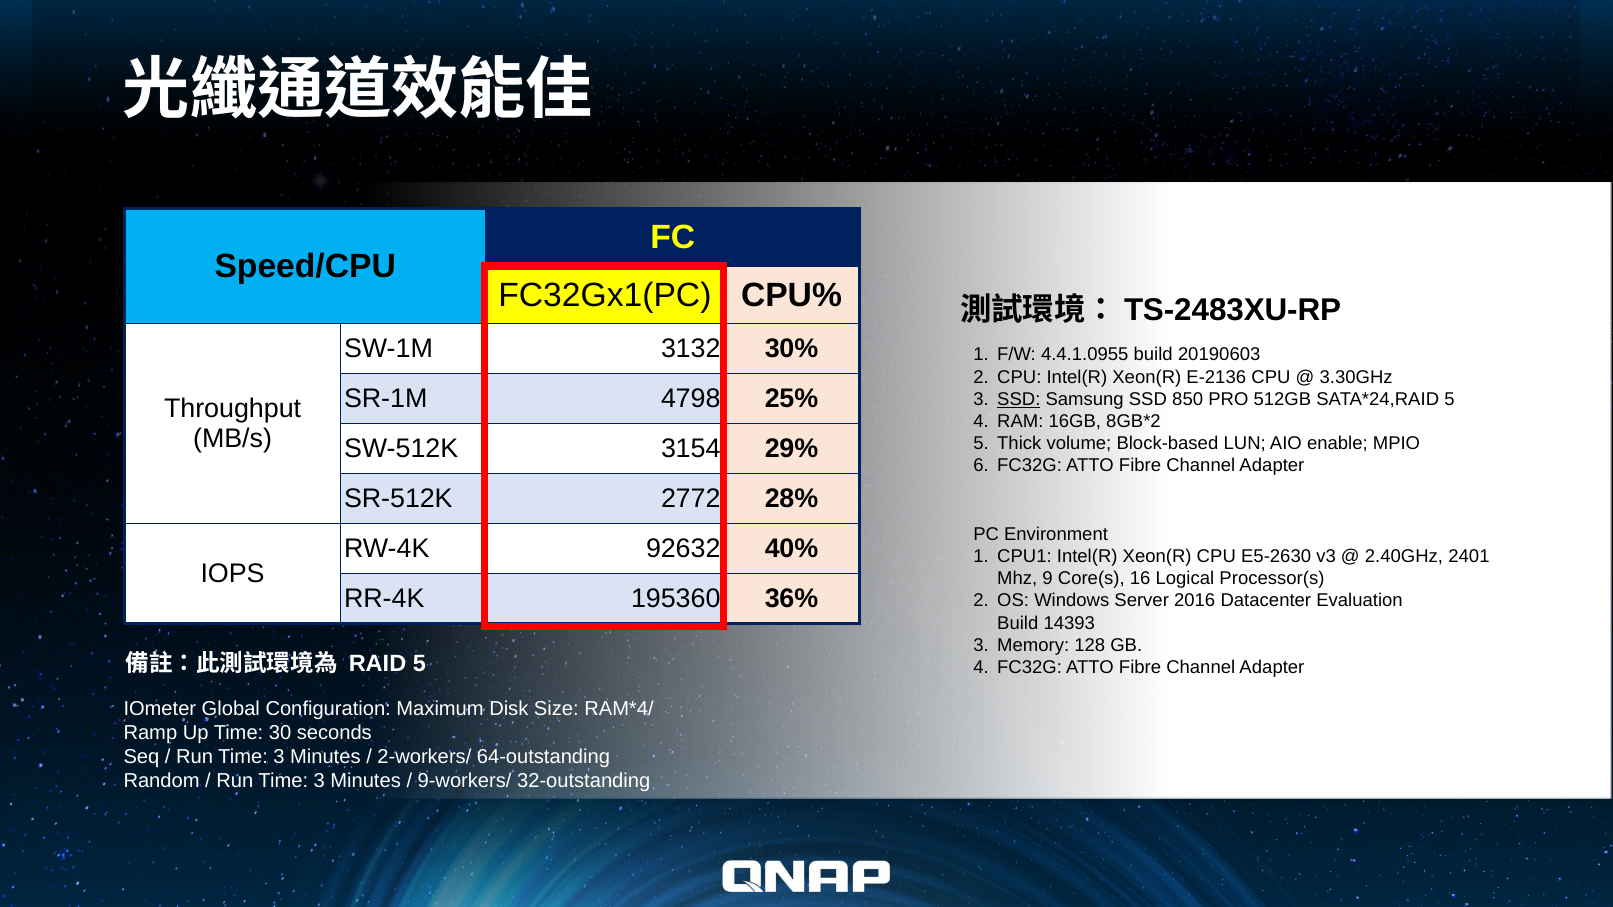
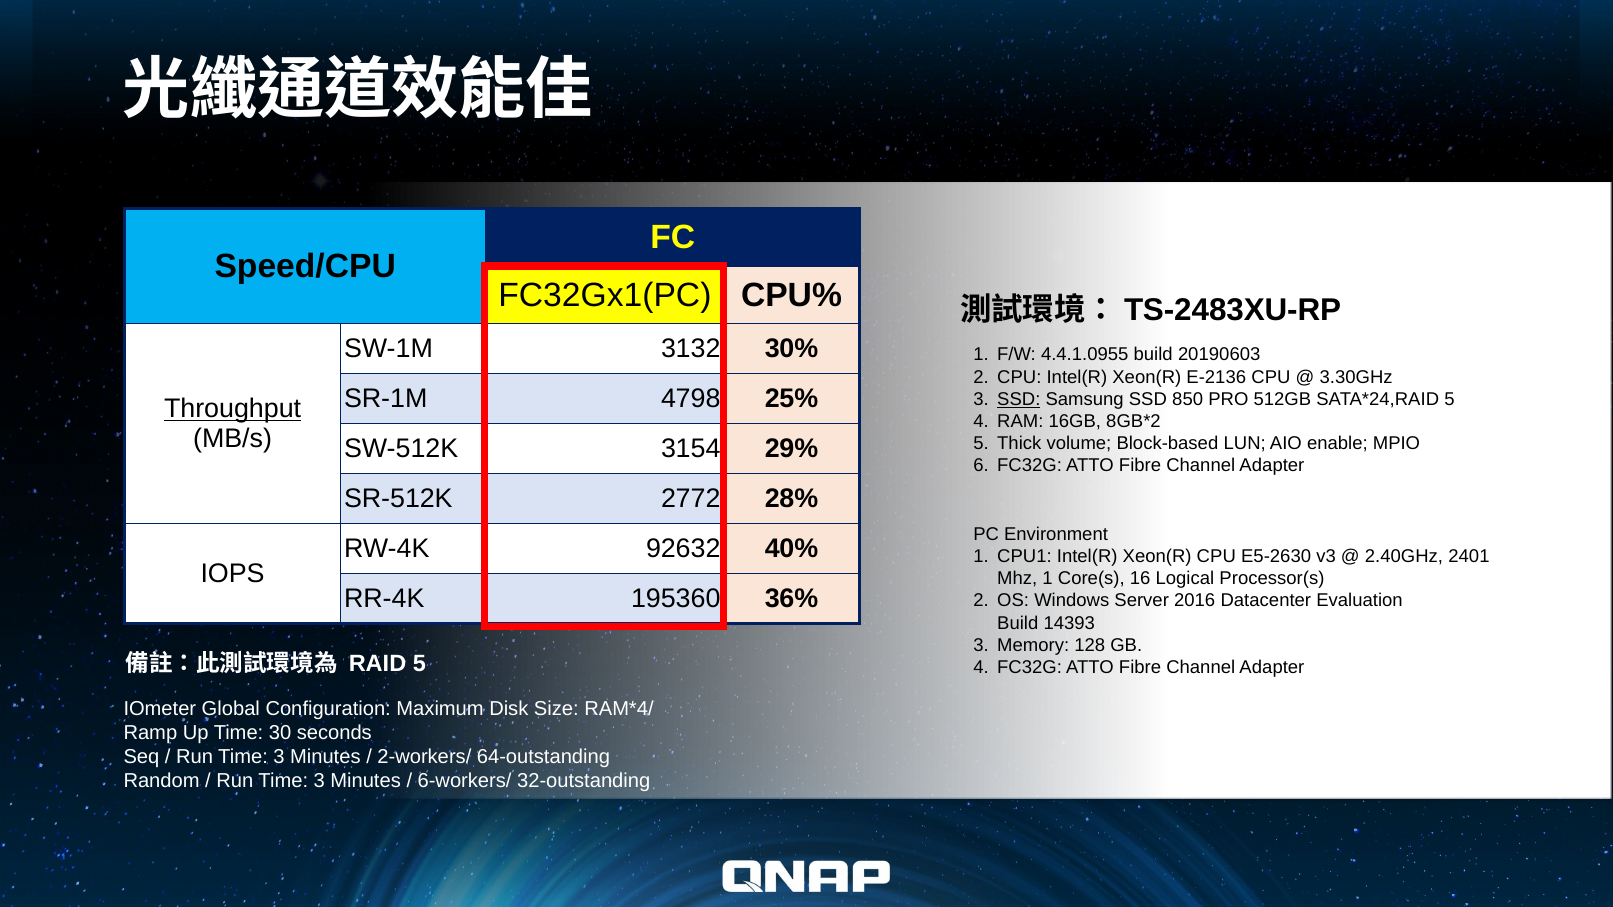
Throughput underline: none -> present
Mhz 9: 9 -> 1
9-workers/: 9-workers/ -> 6-workers/
